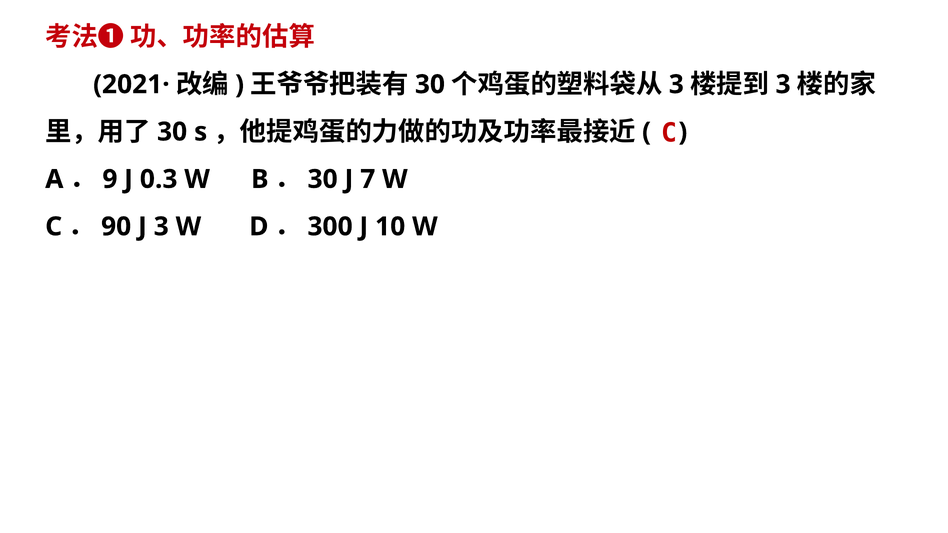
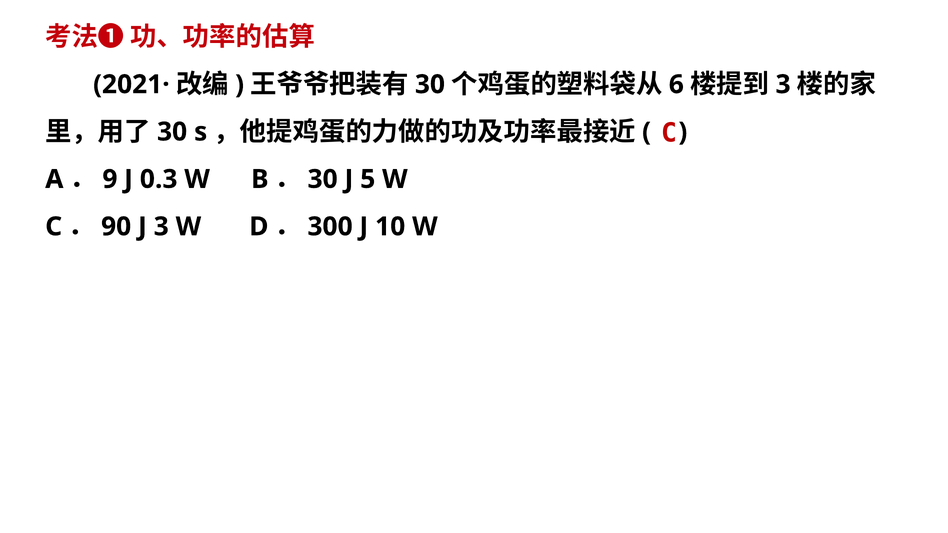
3 at (676, 84): 3 -> 6
7: 7 -> 5
